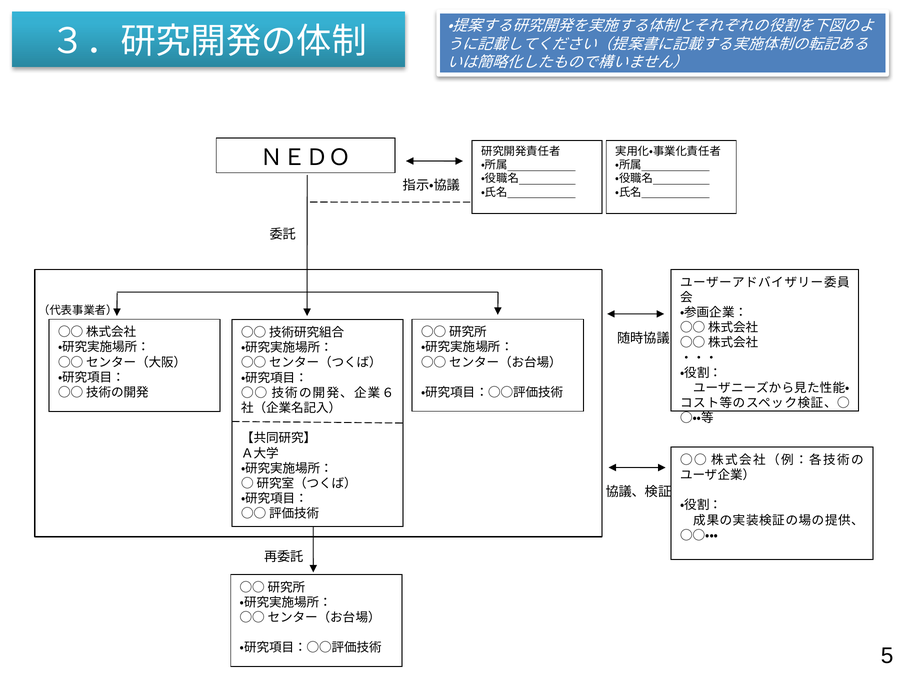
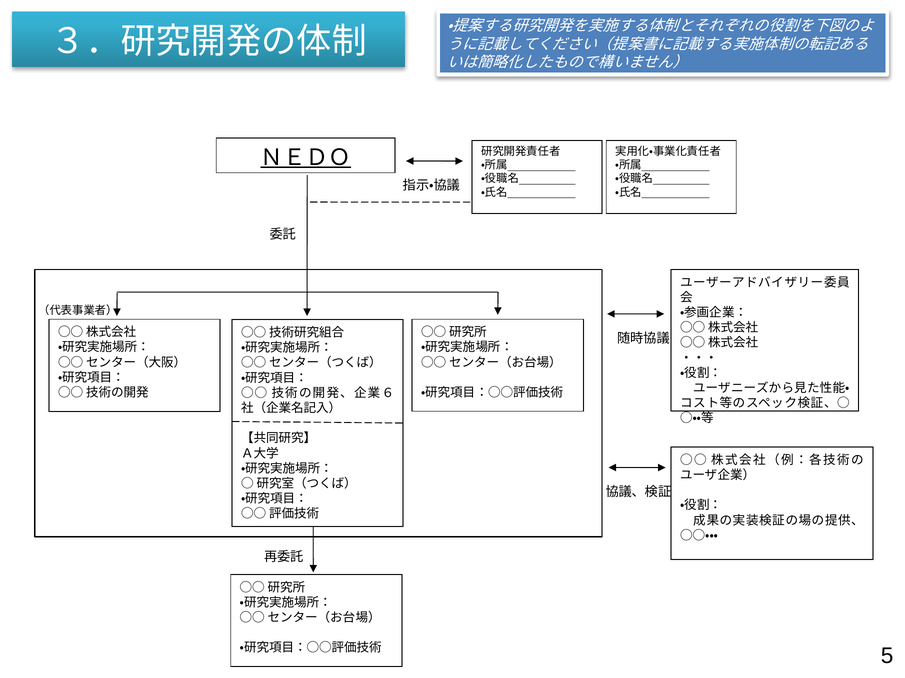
ＮＥＤＯ underline: none -> present
